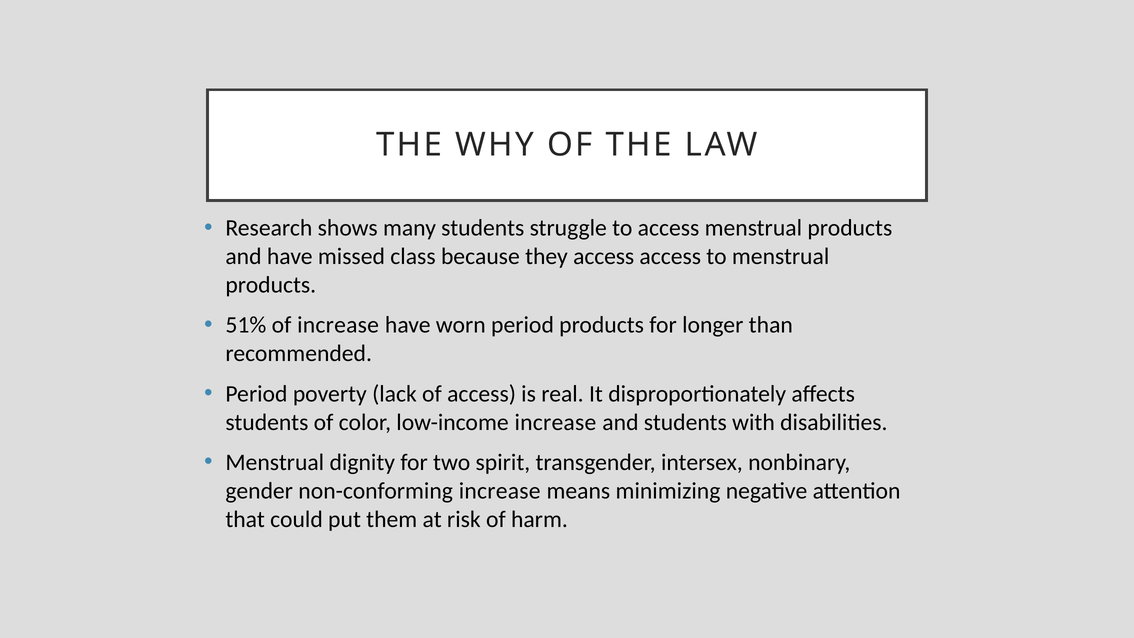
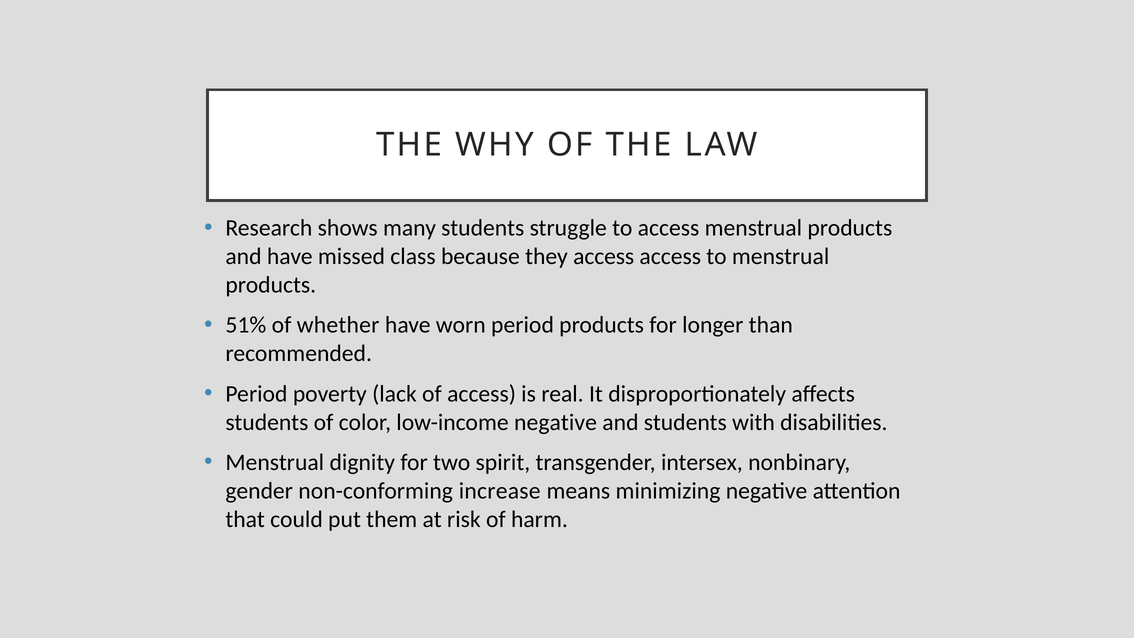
of increase: increase -> whether
low-income increase: increase -> negative
